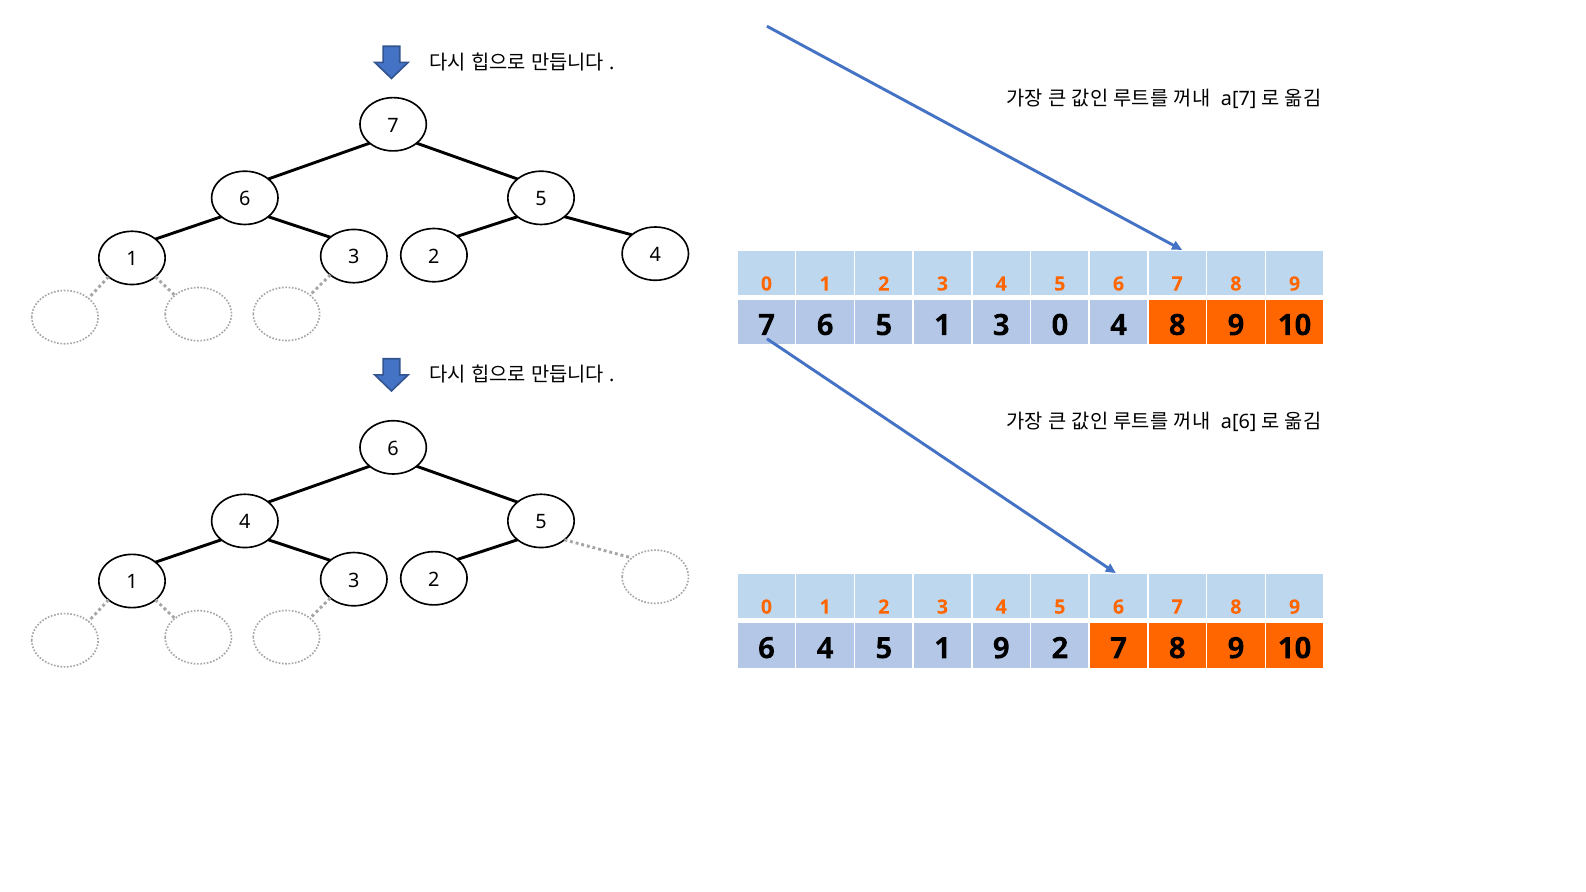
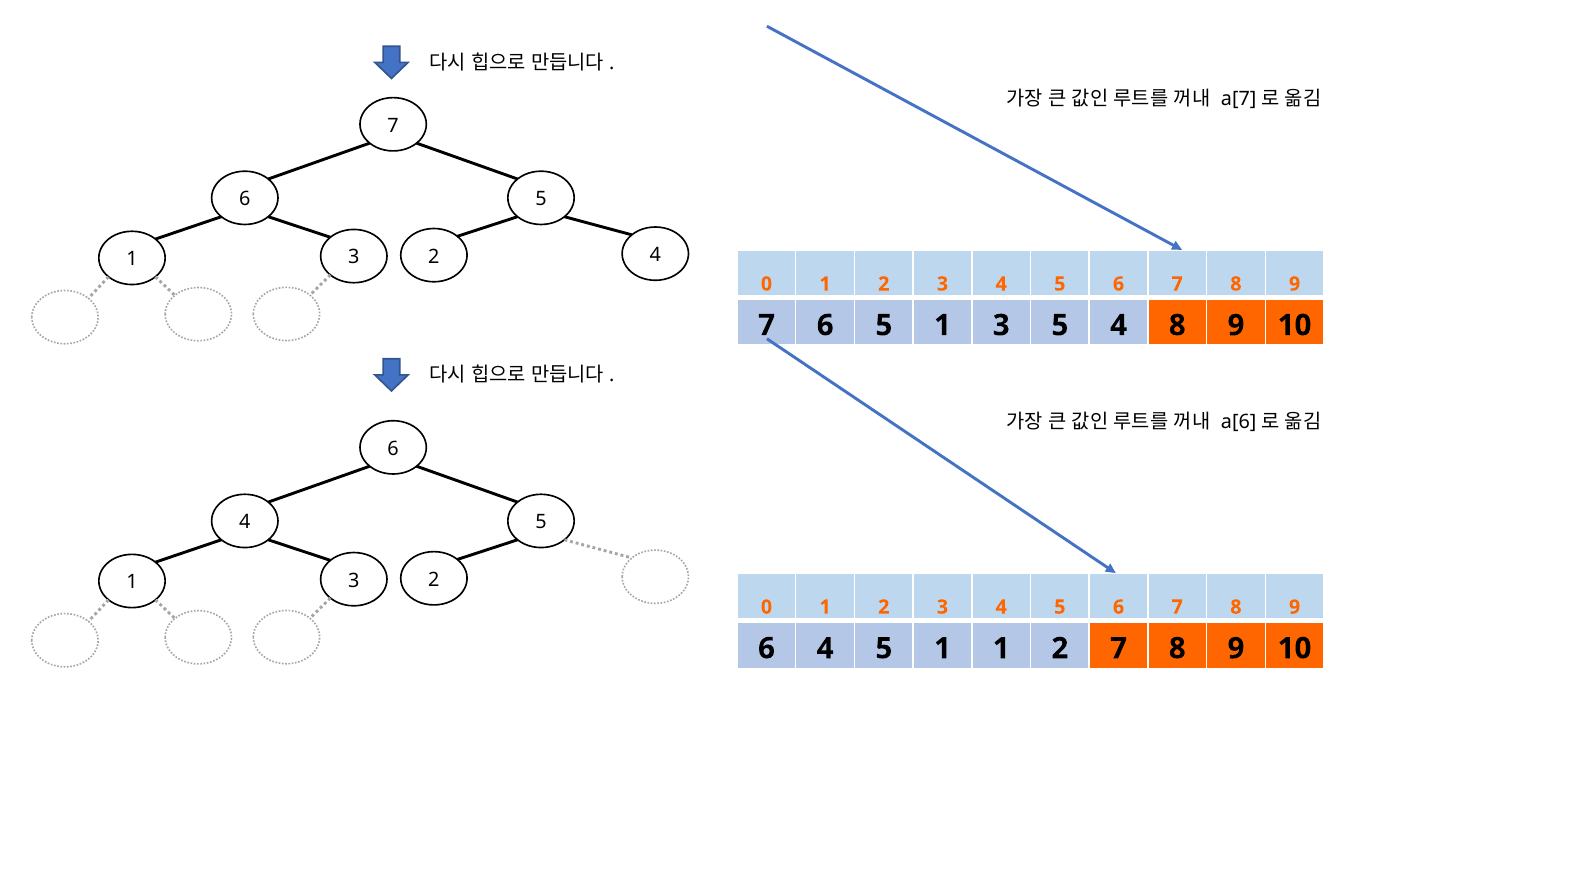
3 0: 0 -> 5
1 9: 9 -> 1
